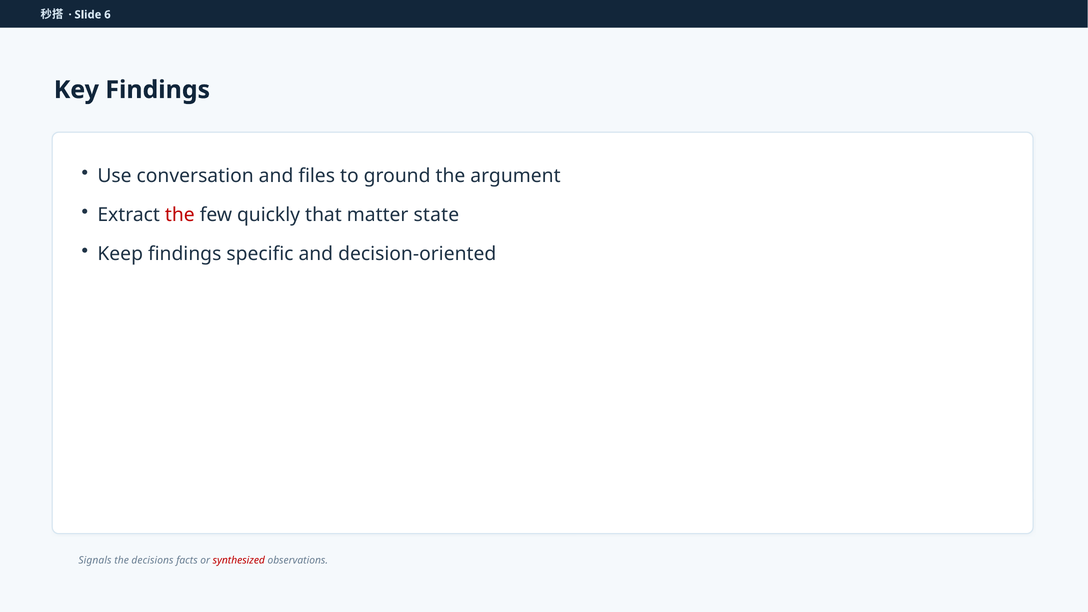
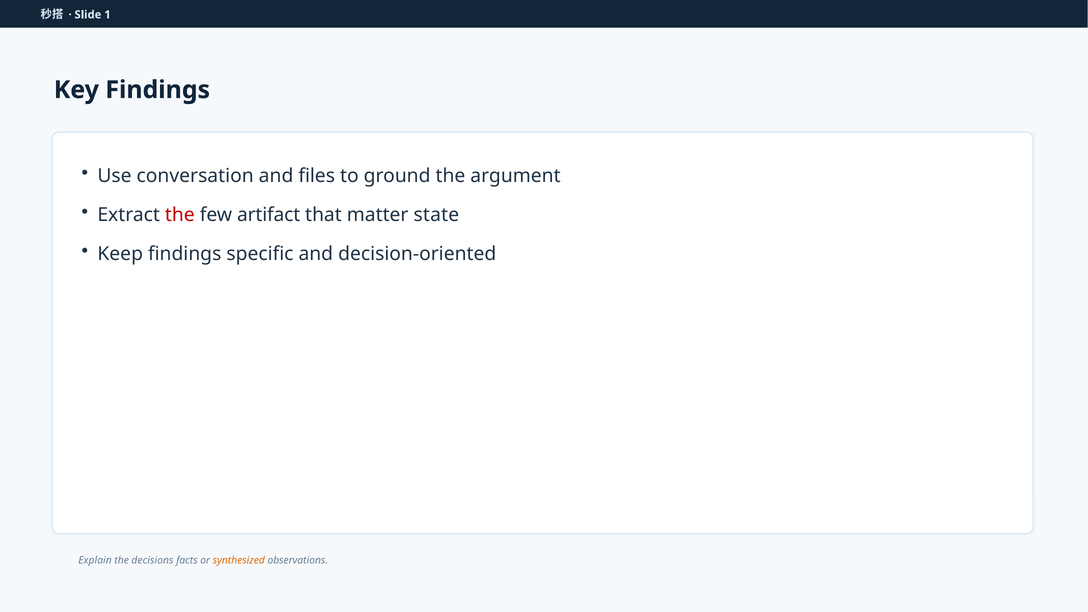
6: 6 -> 1
quickly: quickly -> artifact
Signals: Signals -> Explain
synthesized colour: red -> orange
